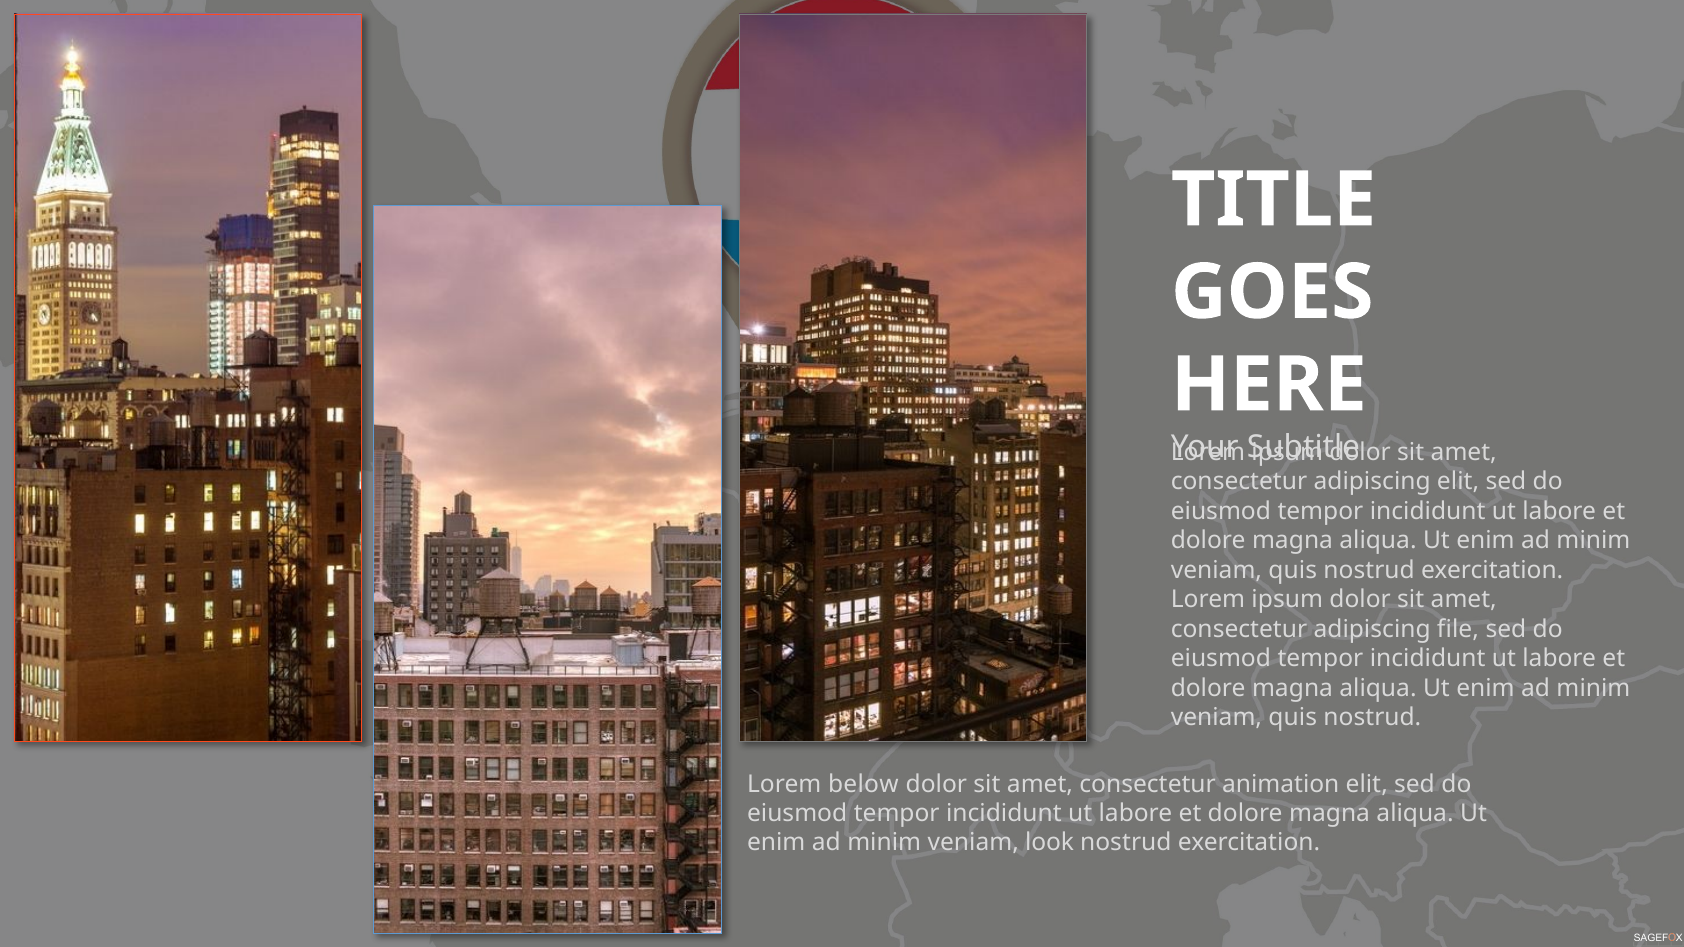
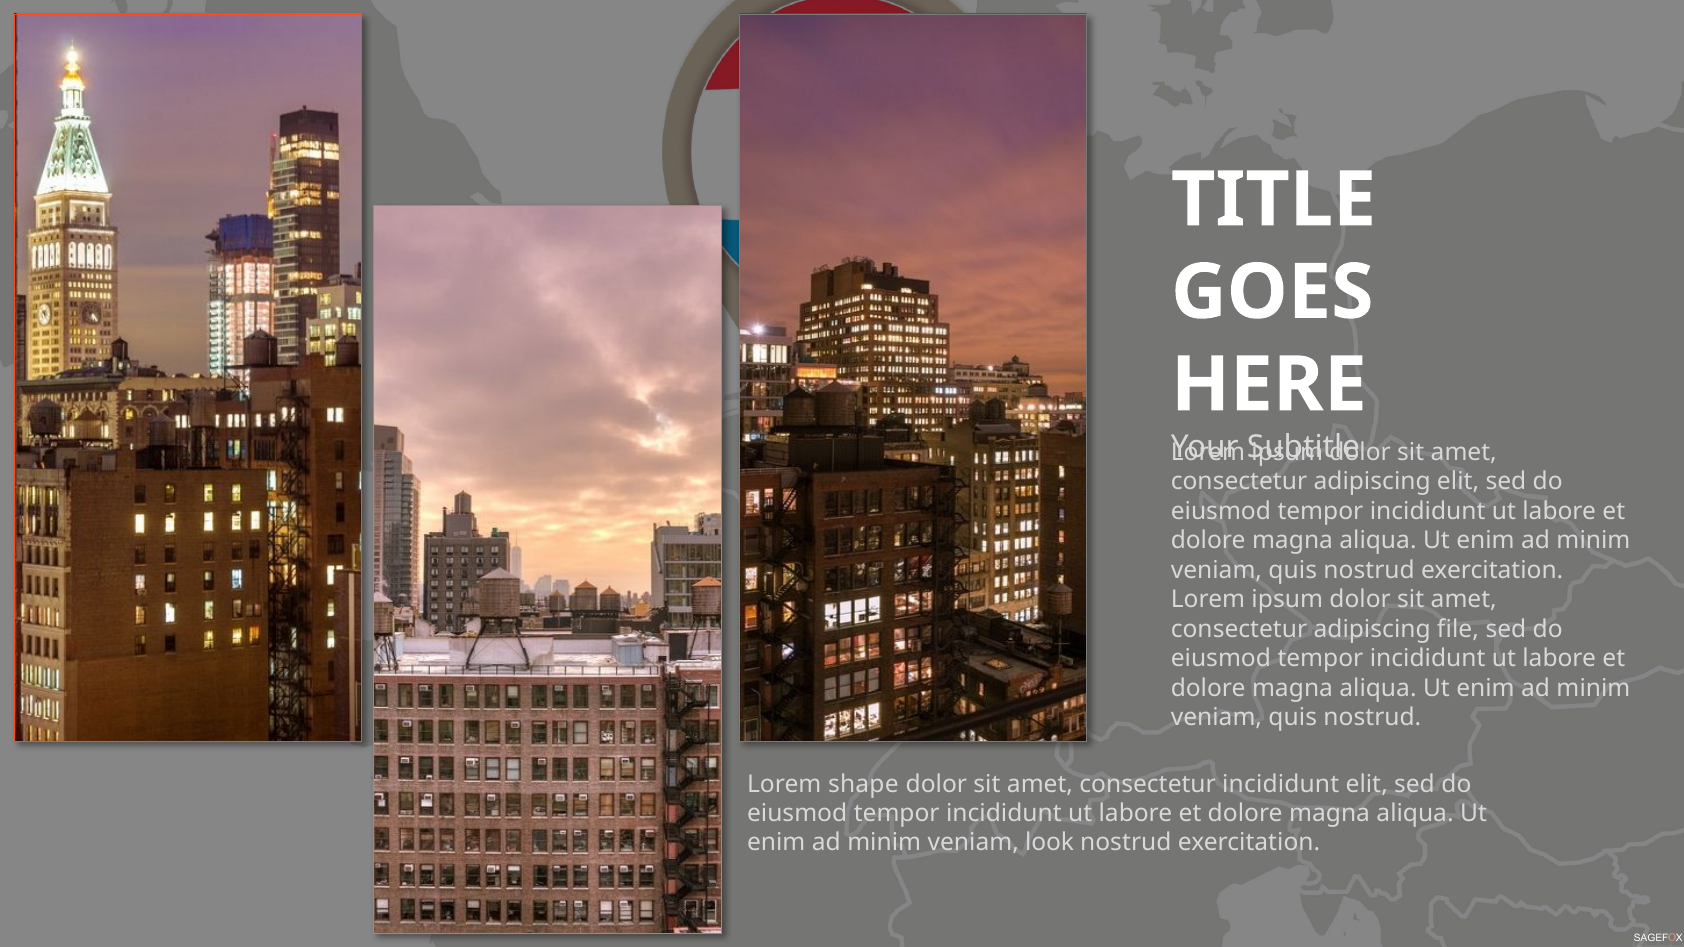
below: below -> shape
consectetur animation: animation -> incididunt
